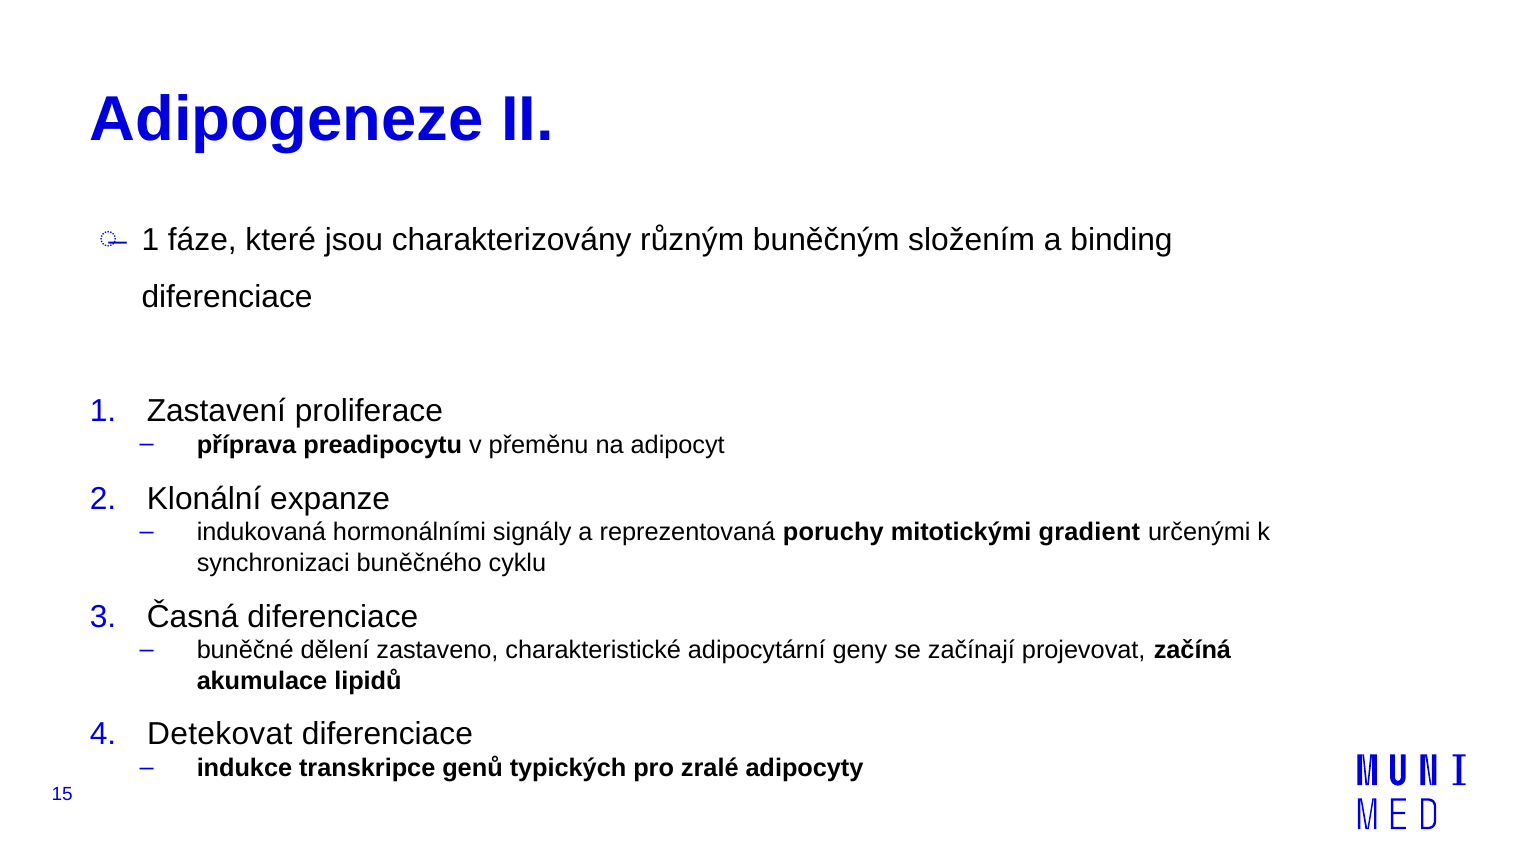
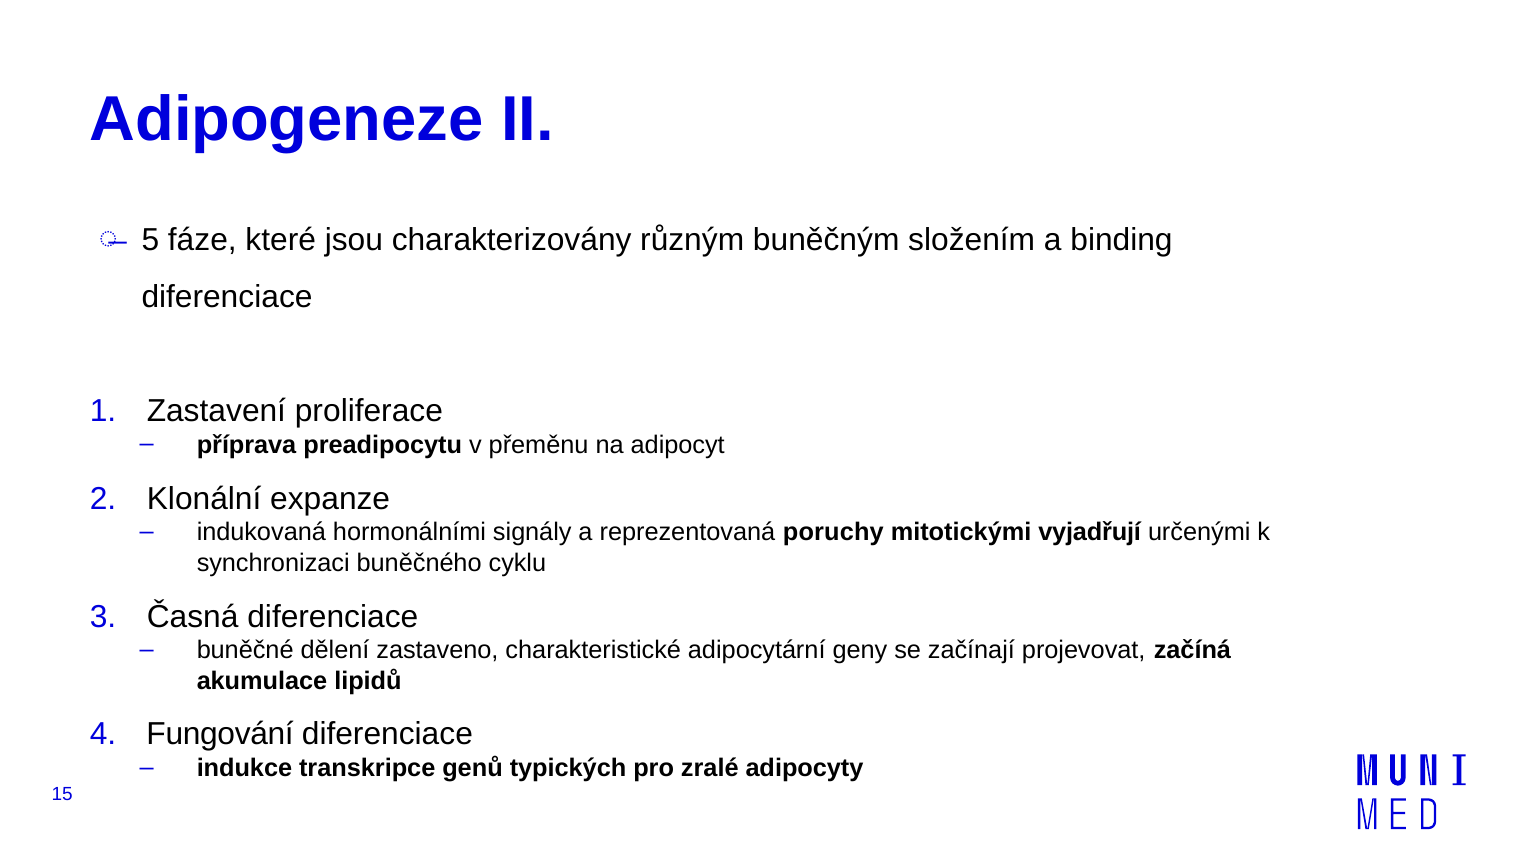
1 at (150, 240): 1 -> 5
gradient: gradient -> vyjadřují
Detekovat: Detekovat -> Fungování
